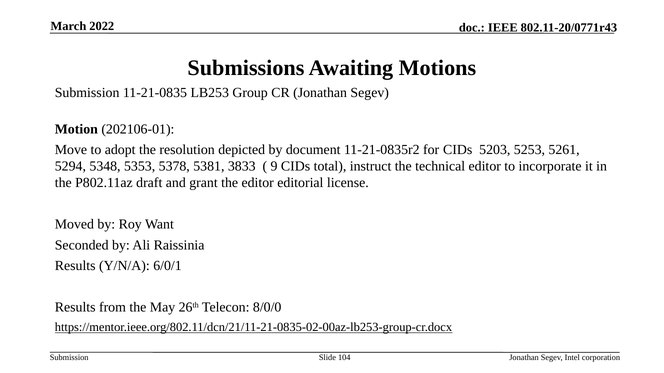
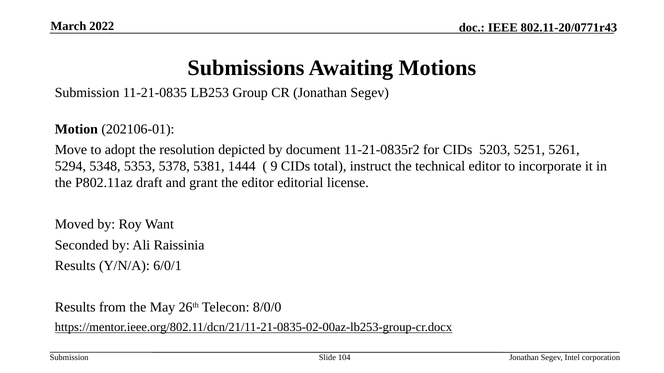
5253: 5253 -> 5251
3833: 3833 -> 1444
